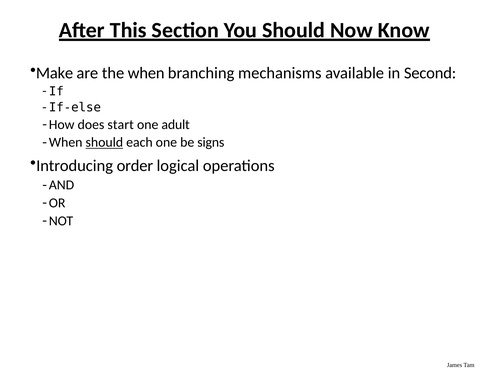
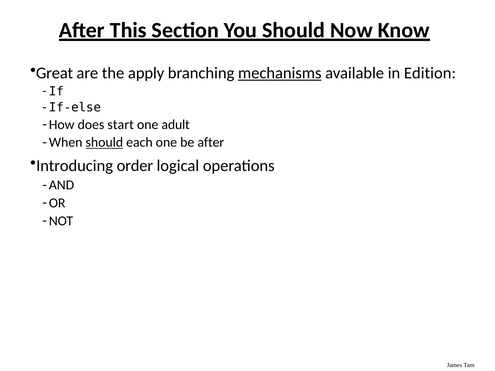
Make: Make -> Great
the when: when -> apply
mechanisms underline: none -> present
Second: Second -> Edition
be signs: signs -> after
